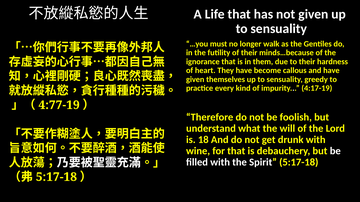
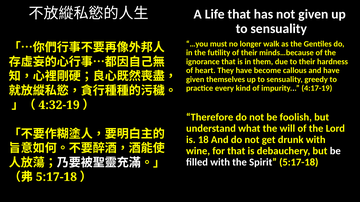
4:77-19: 4:77-19 -> 4:32-19
